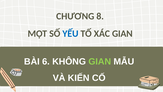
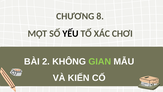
YẾU colour: blue -> black
XÁC GIAN: GIAN -> CHƠI
6: 6 -> 2
